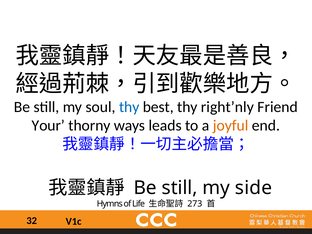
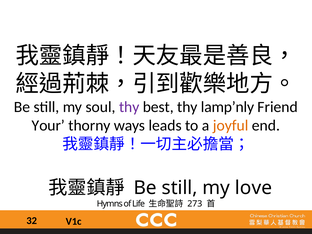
thy at (129, 107) colour: blue -> purple
right’nly: right’nly -> lamp’nly
side: side -> love
